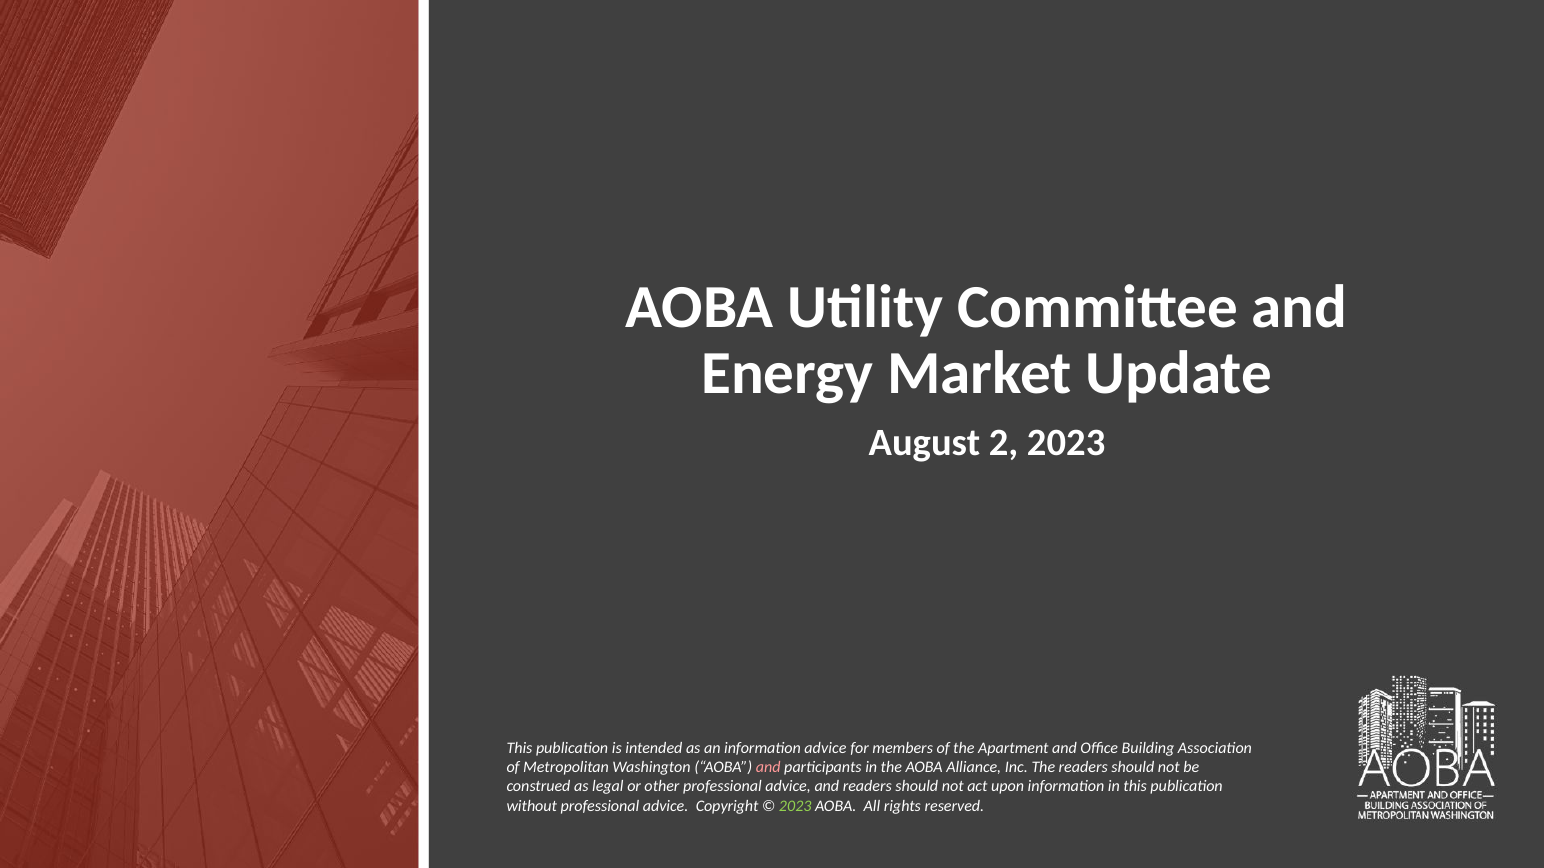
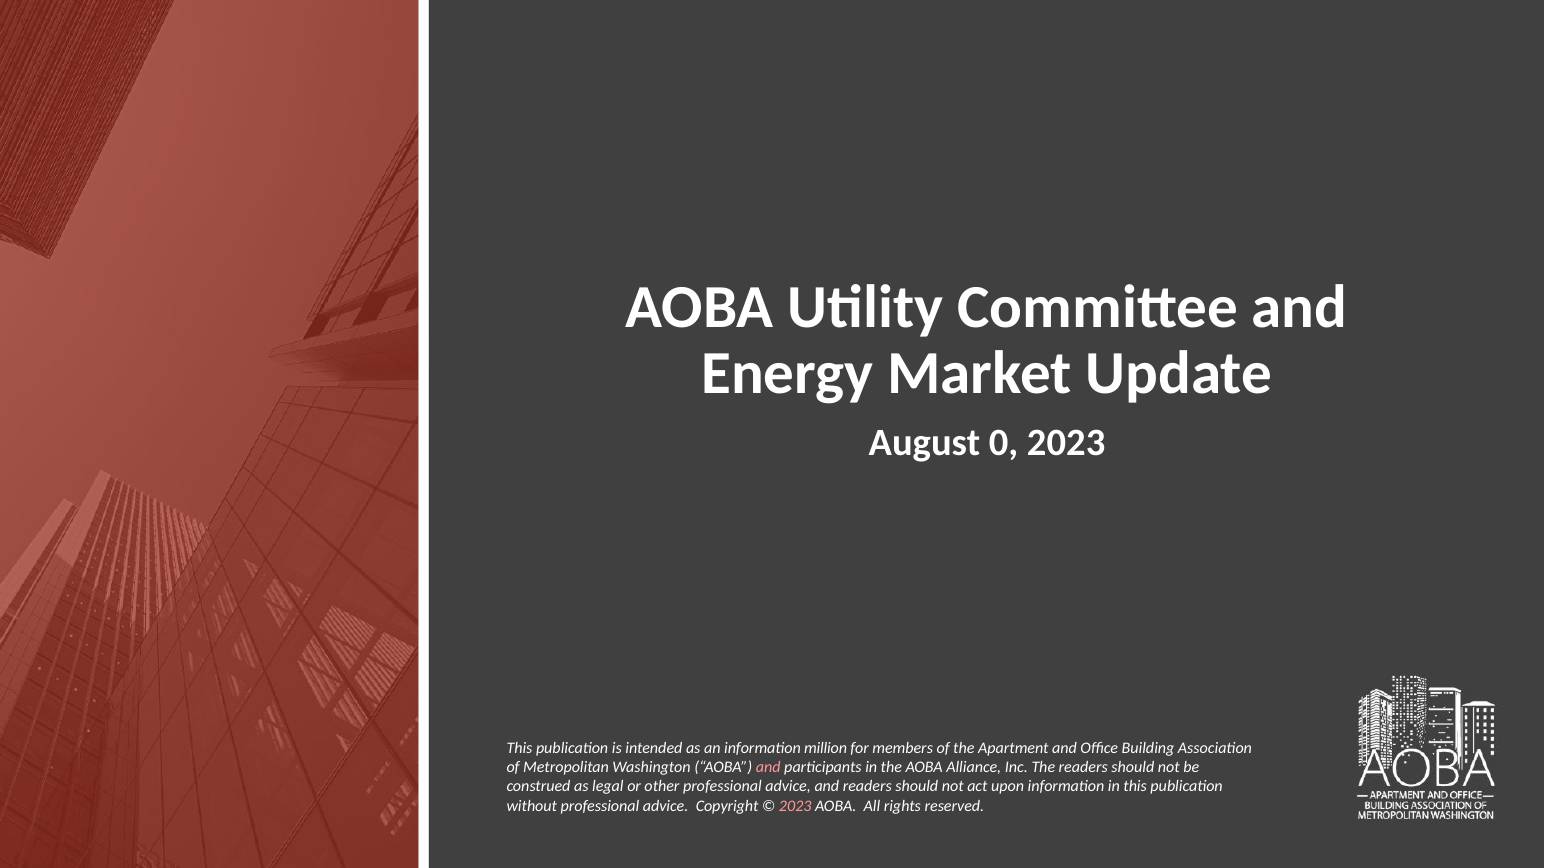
2: 2 -> 0
information advice: advice -> million
2023 at (795, 806) colour: light green -> pink
